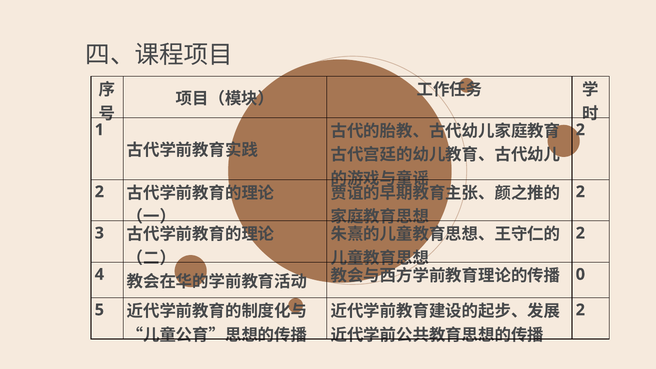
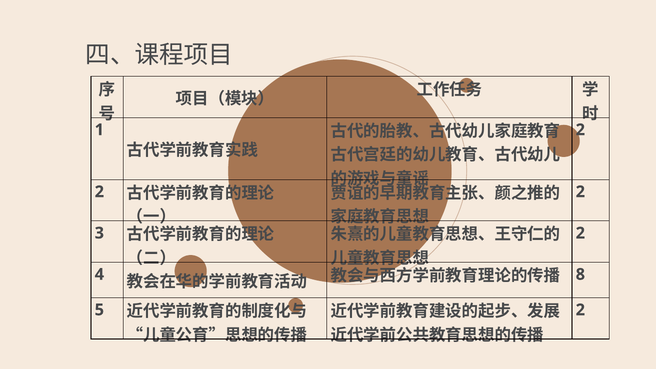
0: 0 -> 8
